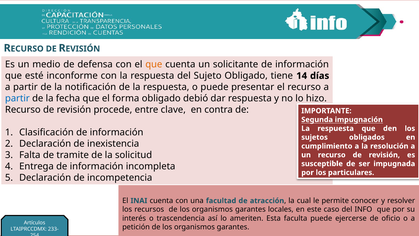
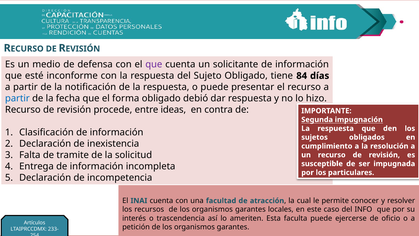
que at (154, 64) colour: orange -> purple
14: 14 -> 84
clave: clave -> ideas
